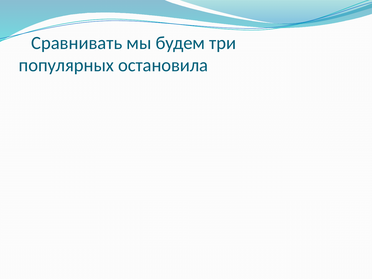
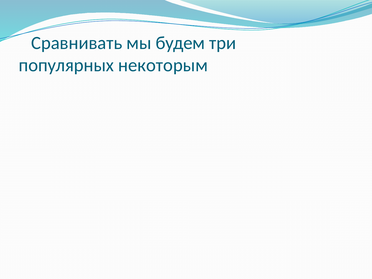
остановила: остановила -> некоторым
